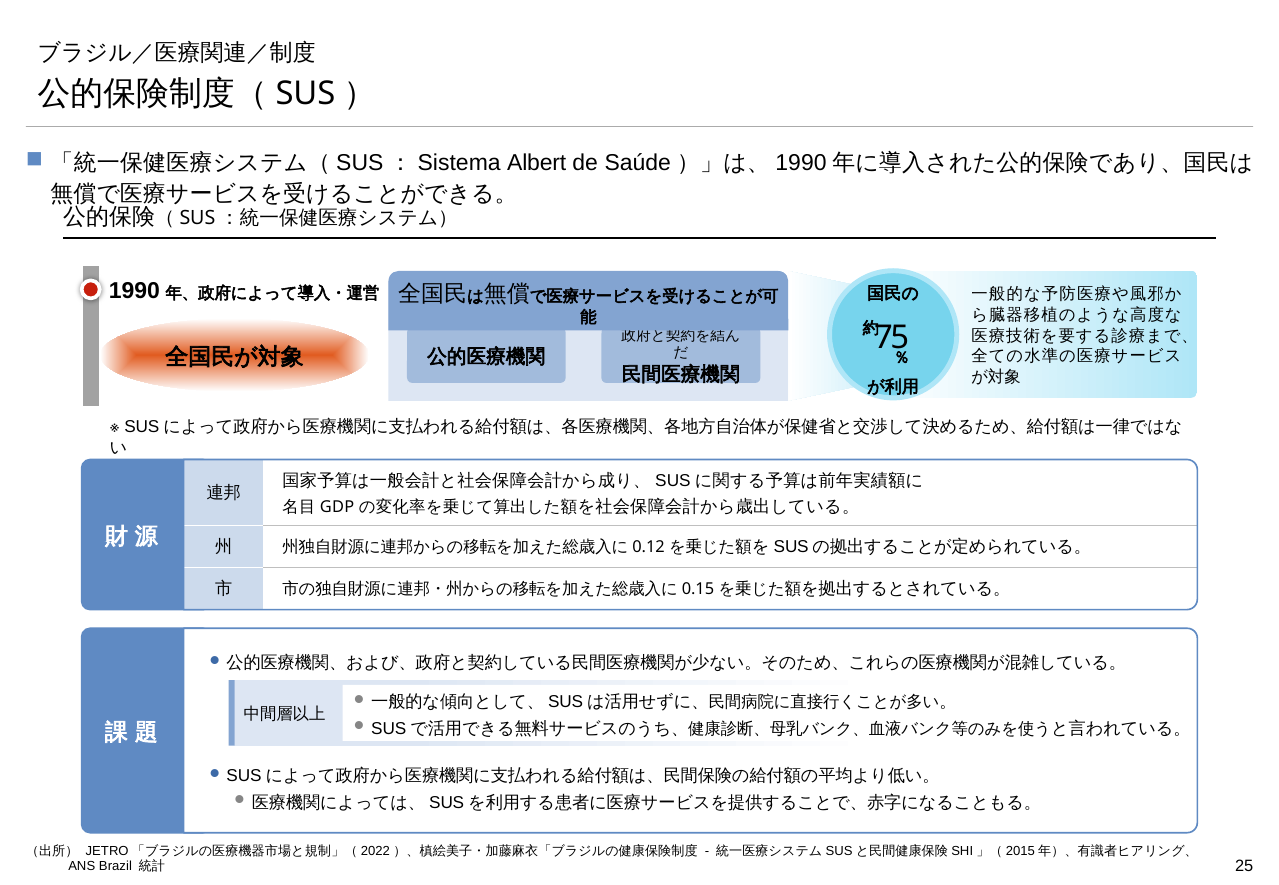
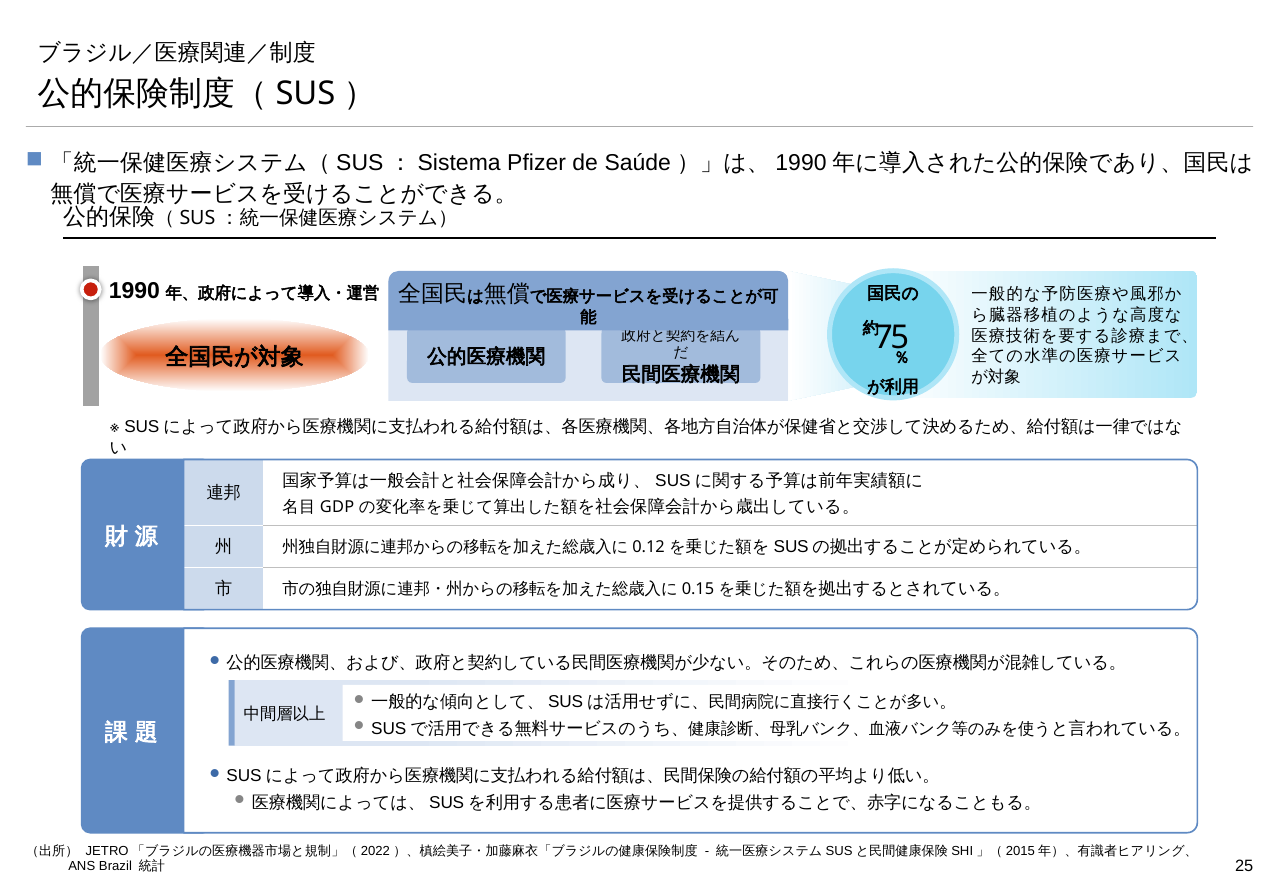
Albert: Albert -> Pfizer
